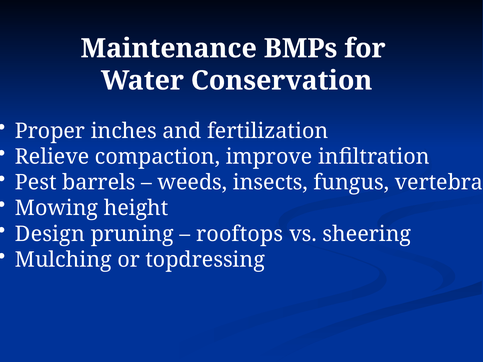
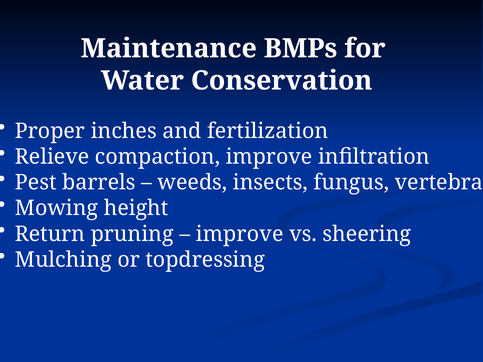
Design: Design -> Return
rooftops at (240, 234): rooftops -> improve
